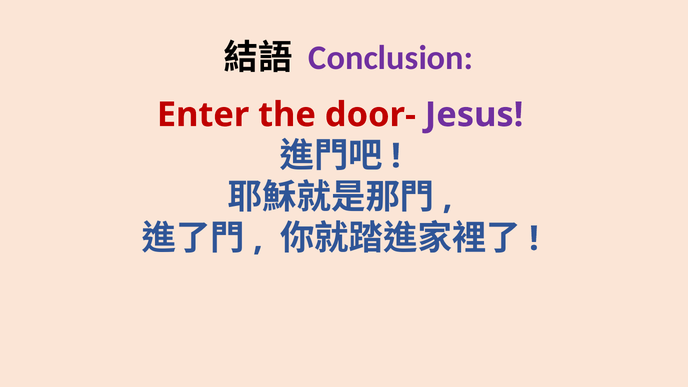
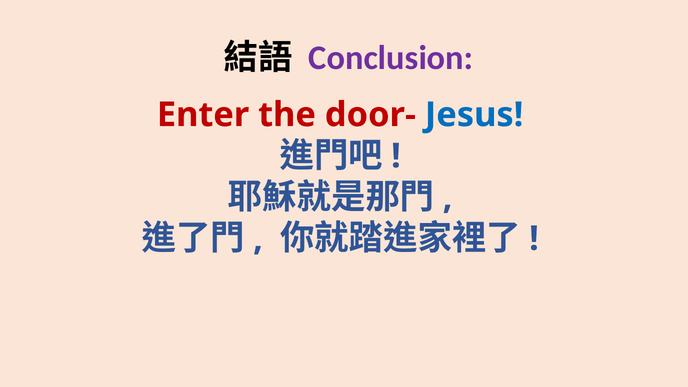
Jesus colour: purple -> blue
